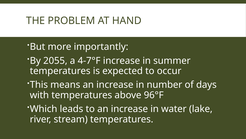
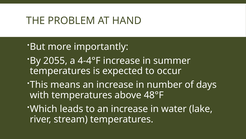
4-7°F: 4-7°F -> 4-4°F
96°F: 96°F -> 48°F
